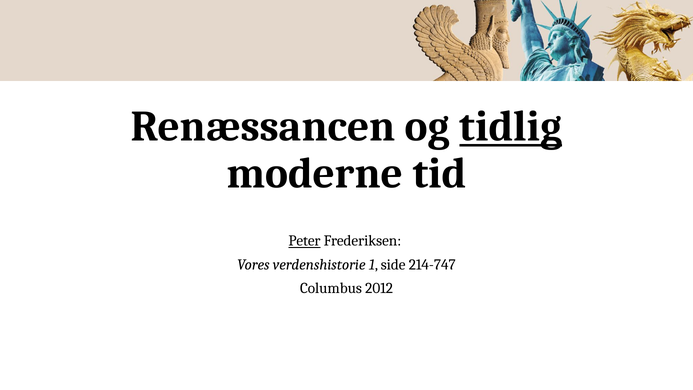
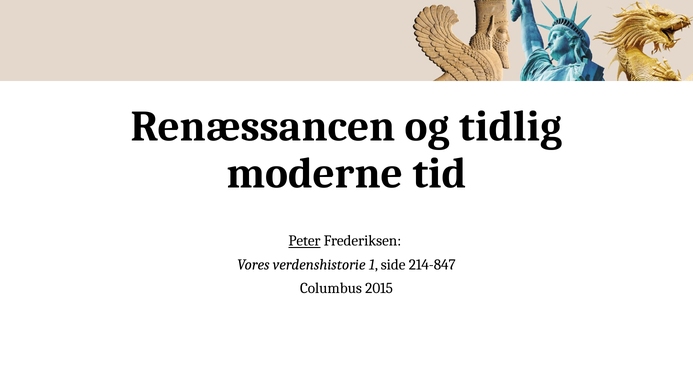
tidlig underline: present -> none
214-747: 214-747 -> 214-847
2012: 2012 -> 2015
